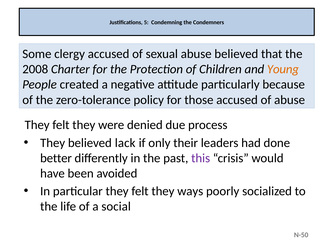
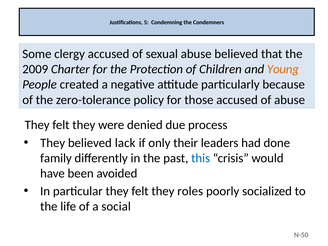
2008: 2008 -> 2009
better: better -> family
this colour: purple -> blue
ways: ways -> roles
